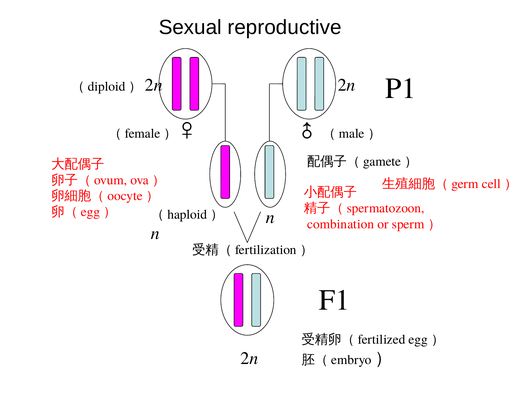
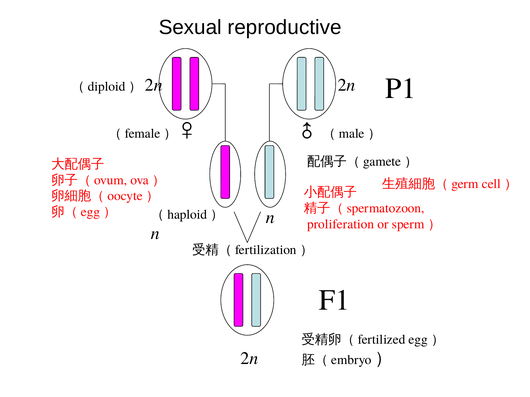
combination: combination -> proliferation
